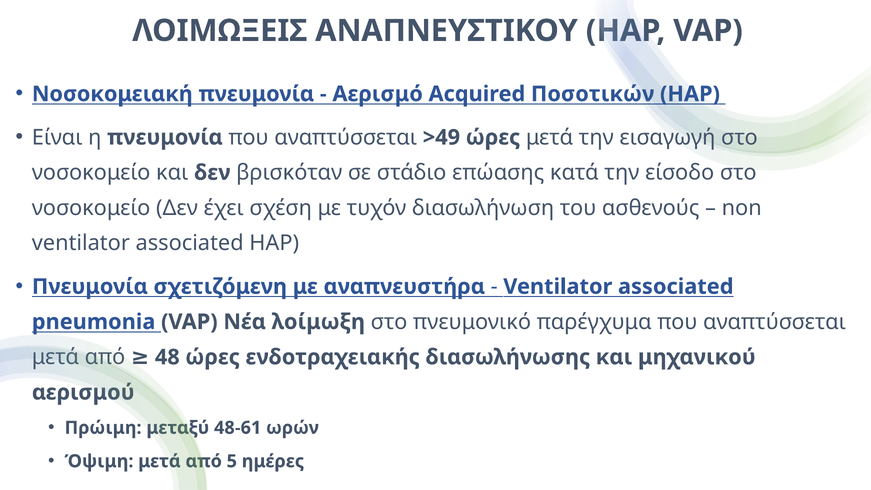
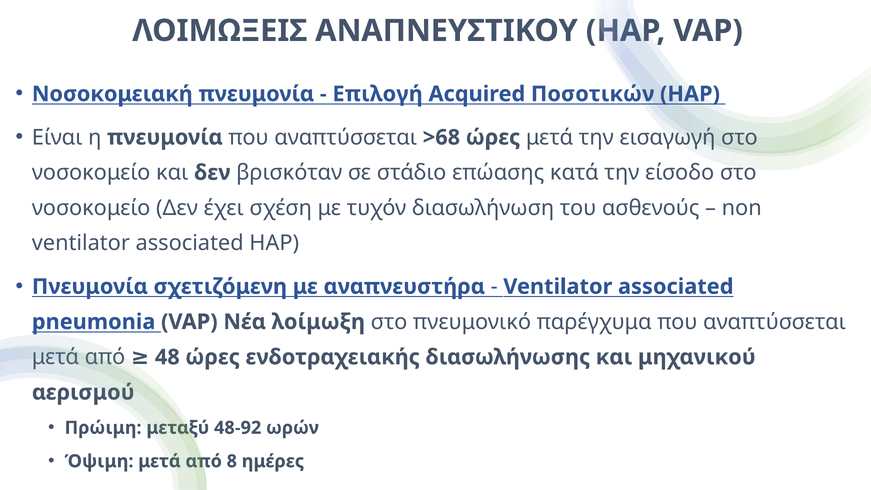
Αερισμό: Αερισμό -> Επιλογή
>49: >49 -> >68
48-61: 48-61 -> 48-92
5: 5 -> 8
